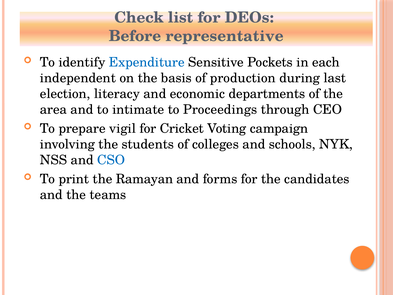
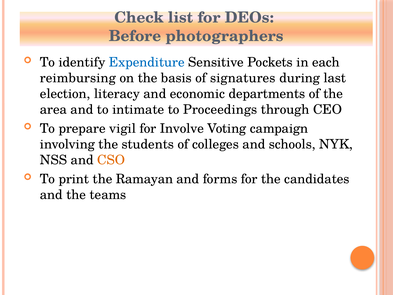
representative: representative -> photographers
independent: independent -> reimbursing
production: production -> signatures
Cricket: Cricket -> Involve
CSO colour: blue -> orange
